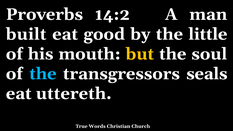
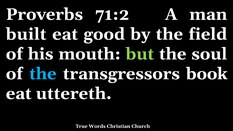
14:2: 14:2 -> 71:2
little: little -> field
but colour: yellow -> light green
seals: seals -> book
